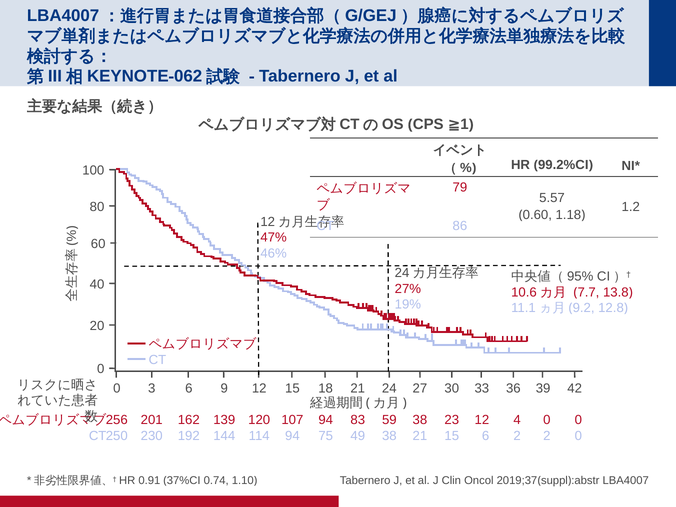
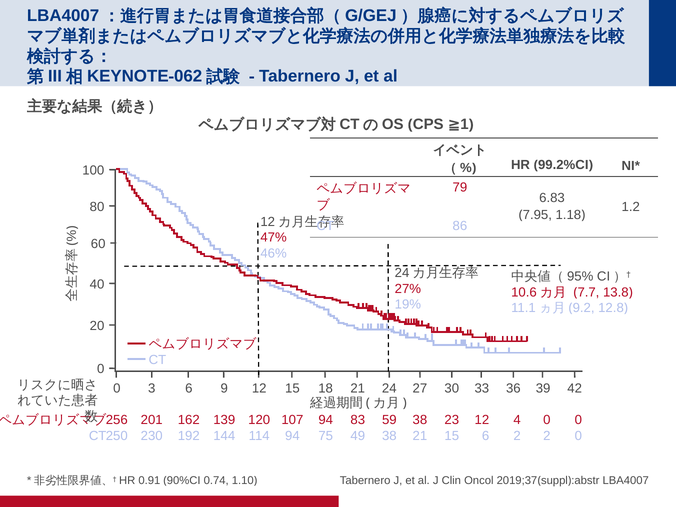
5.57: 5.57 -> 6.83
0.60: 0.60 -> 7.95
37%CI: 37%CI -> 90%CI
